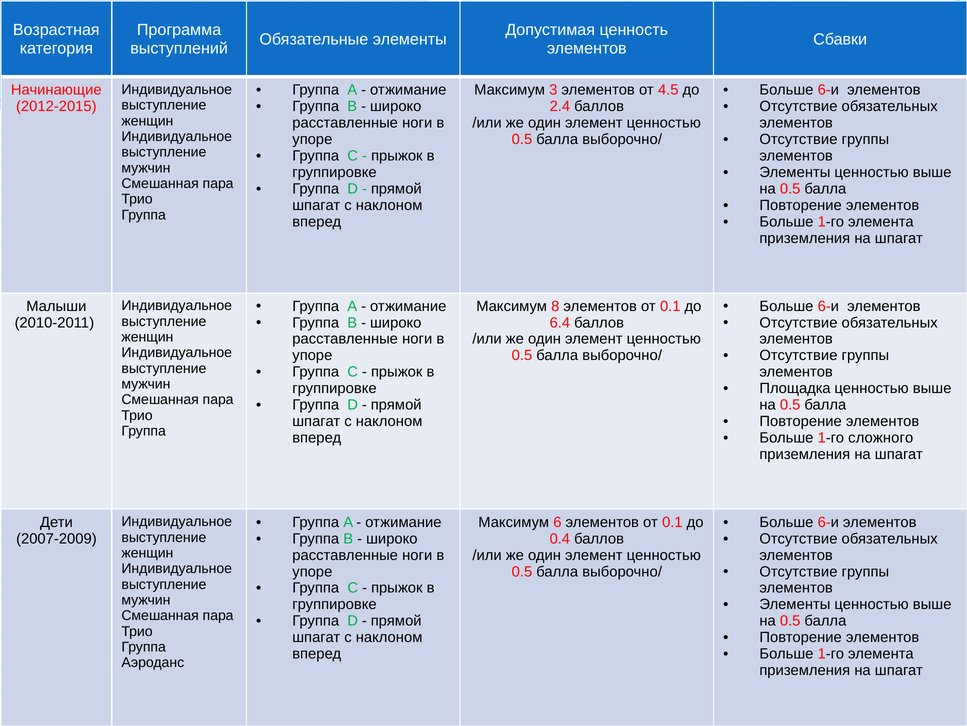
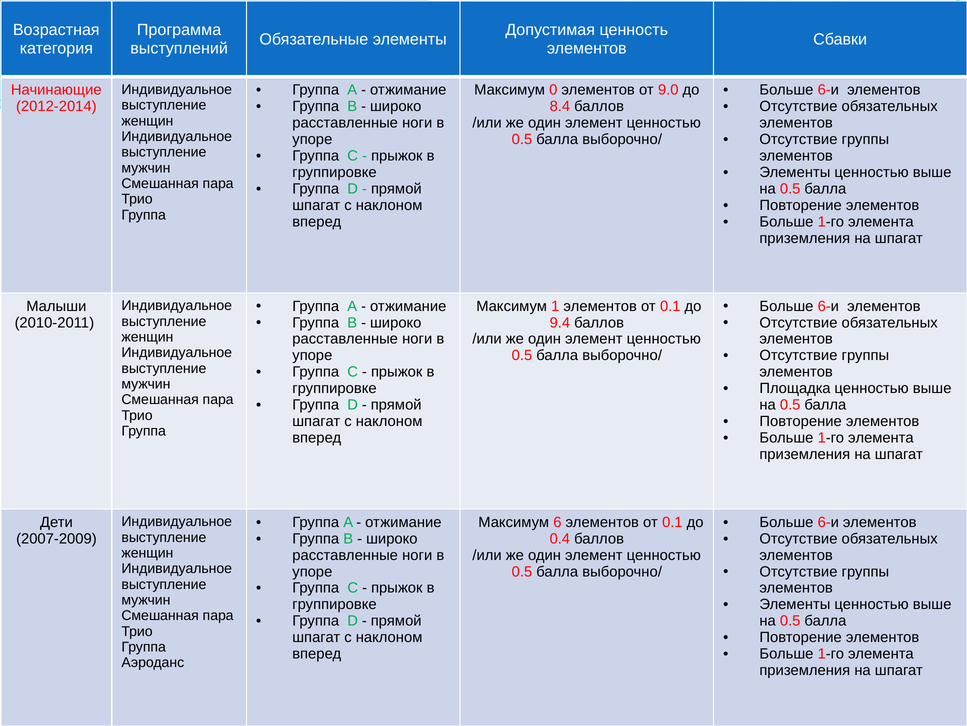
3: 3 -> 0
4.5: 4.5 -> 9.0
2012-2015: 2012-2015 -> 2012-2014
2.4: 2.4 -> 8.4
8: 8 -> 1
6.4: 6.4 -> 9.4
сложного: сложного -> элементa
